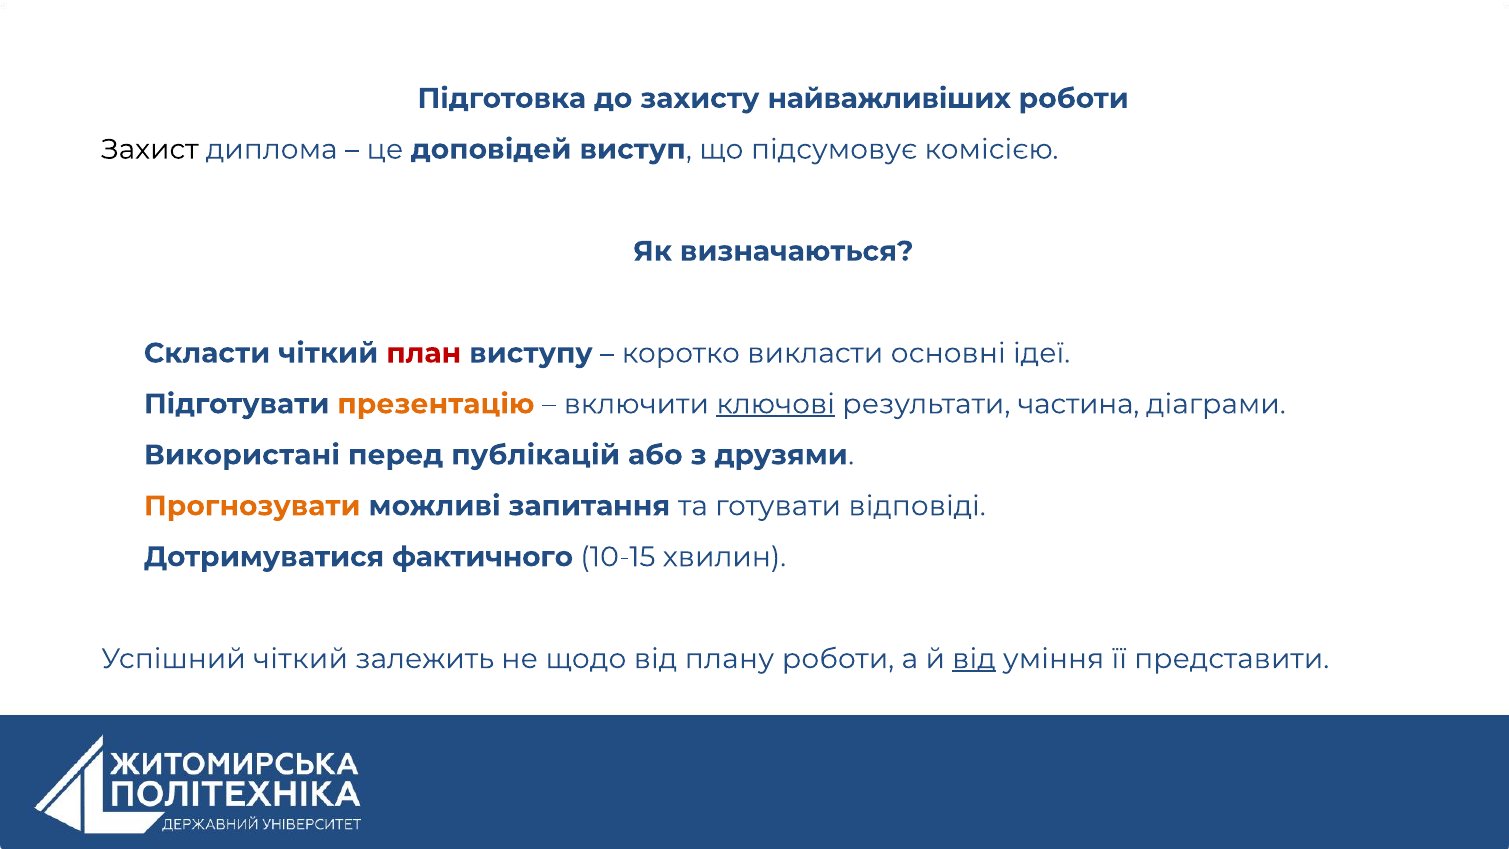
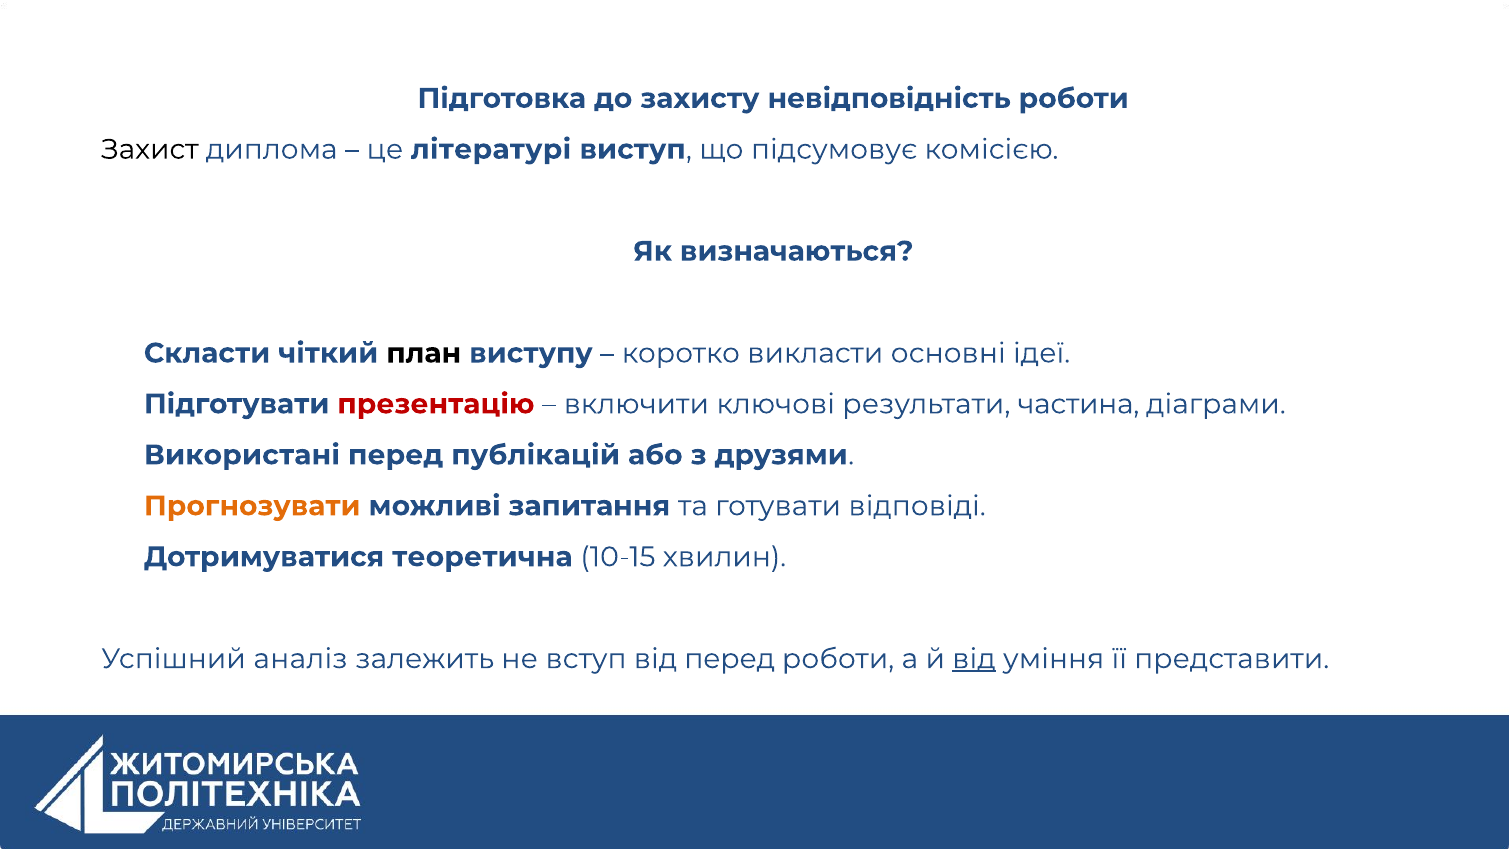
найважливіших: найважливіших -> невідповідність
доповідей: доповідей -> літературі
план colour: red -> black
презентацію colour: orange -> red
ключові underline: present -> none
фактичного: фактичного -> теоретична
Успішний чіткий: чіткий -> аналіз
щодо: щодо -> вступ
від плану: плану -> перед
